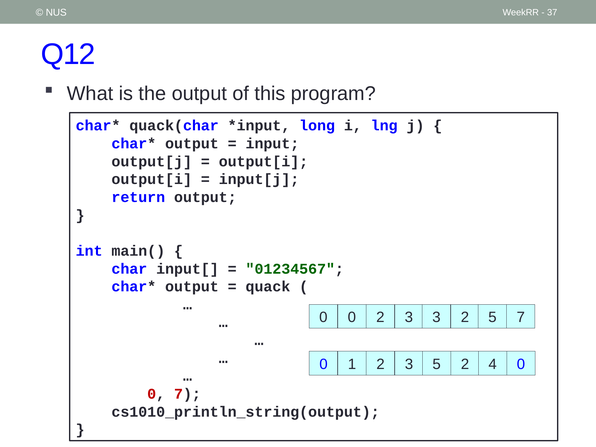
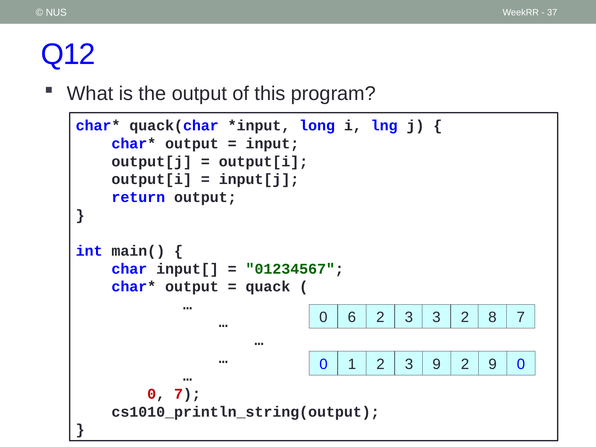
0 0: 0 -> 6
2 5: 5 -> 8
3 5: 5 -> 9
2 4: 4 -> 9
